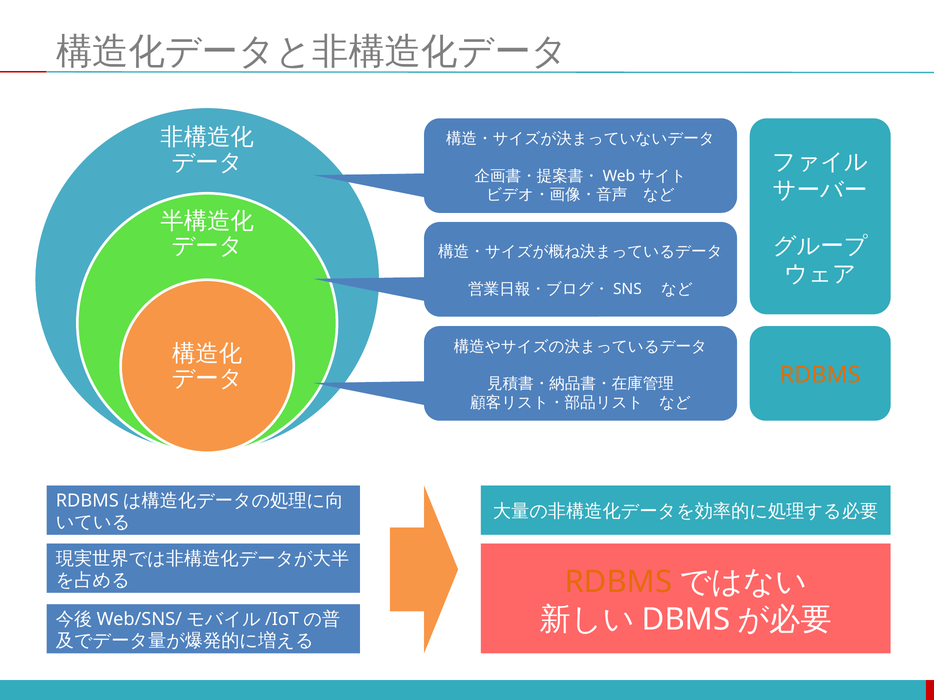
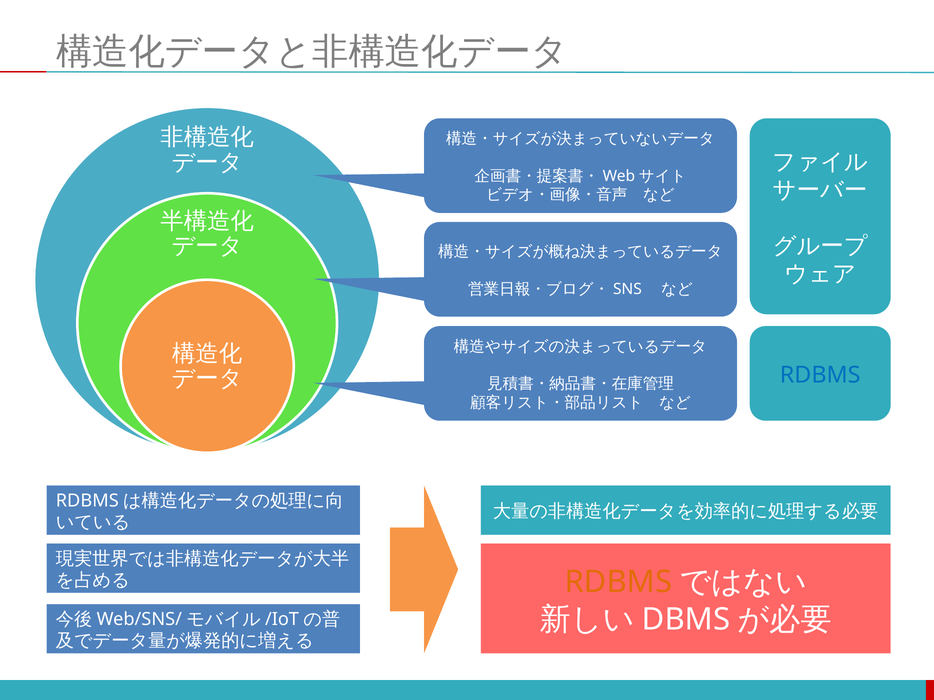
RDBMS at (820, 375) colour: orange -> blue
